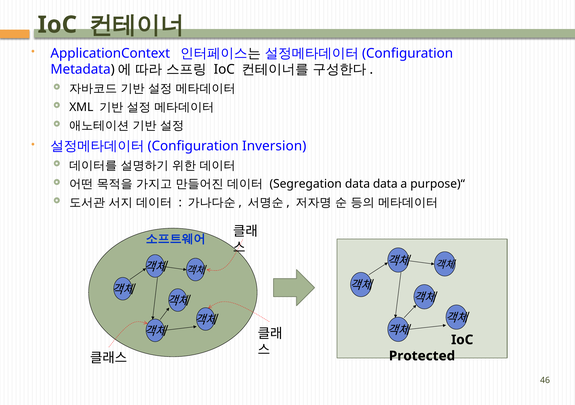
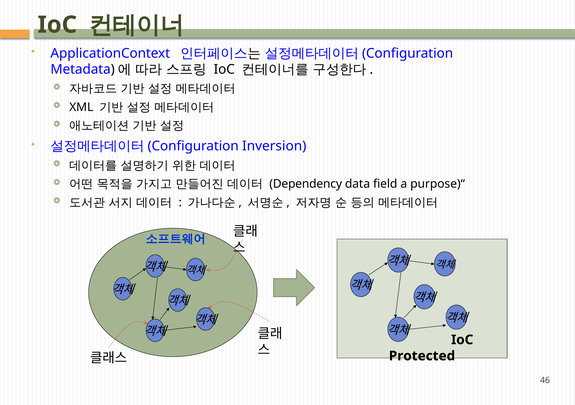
Segregation: Segregation -> Dependency
data data: data -> field
